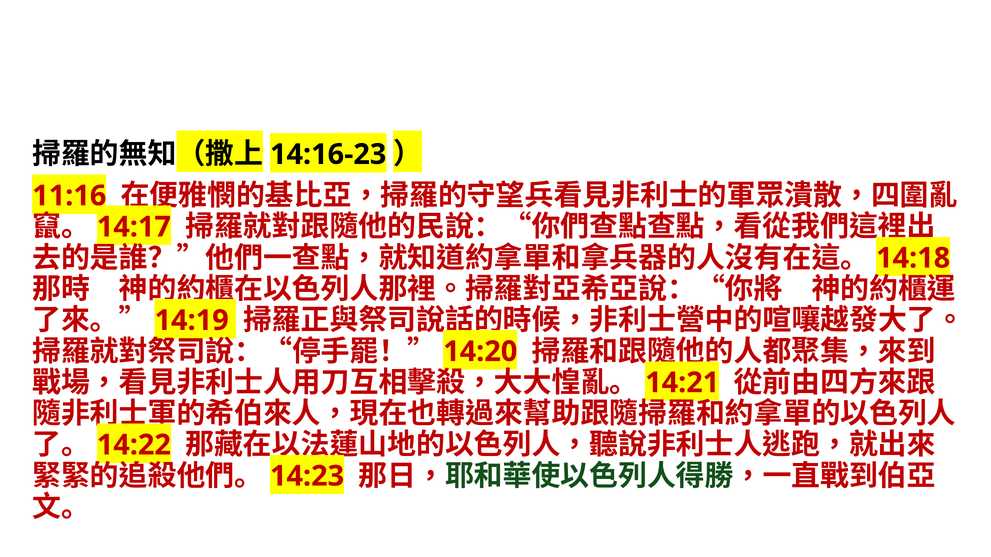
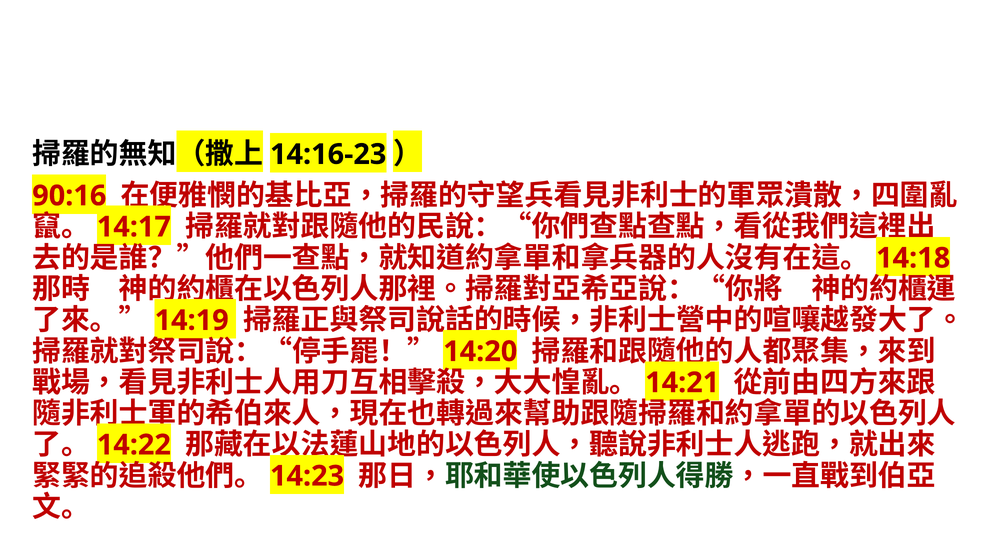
11:16: 11:16 -> 90:16
